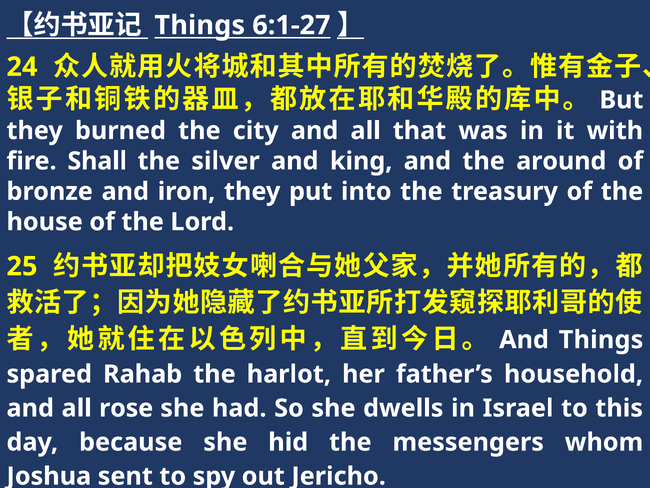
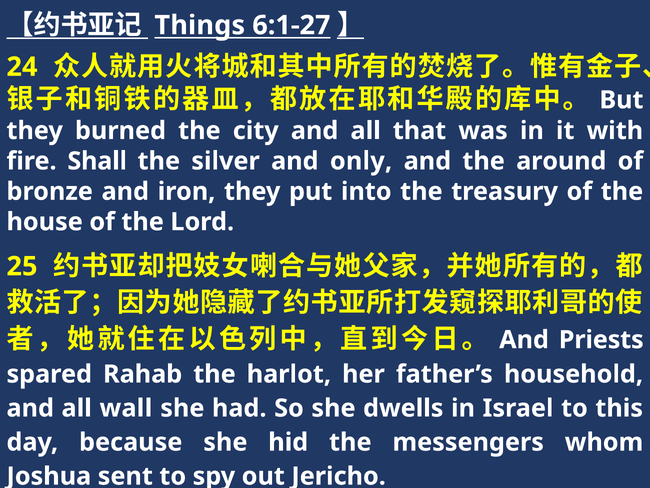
king: king -> only
And Things: Things -> Priests
rose: rose -> wall
